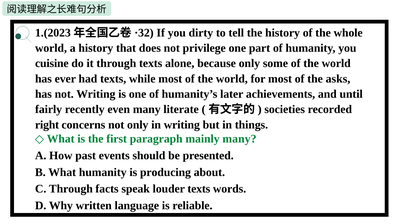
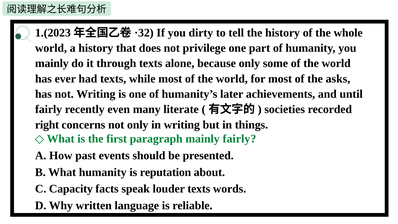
cuisine at (52, 63): cuisine -> mainly
mainly many: many -> fairly
producing: producing -> reputation
C Through: Through -> Capacity
